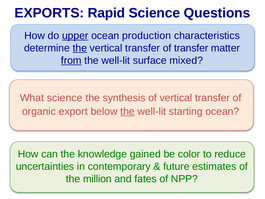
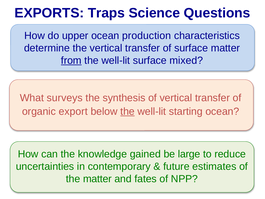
Rapid: Rapid -> Traps
upper underline: present -> none
the at (80, 48) underline: present -> none
of transfer: transfer -> surface
What science: science -> surveys
color: color -> large
the million: million -> matter
